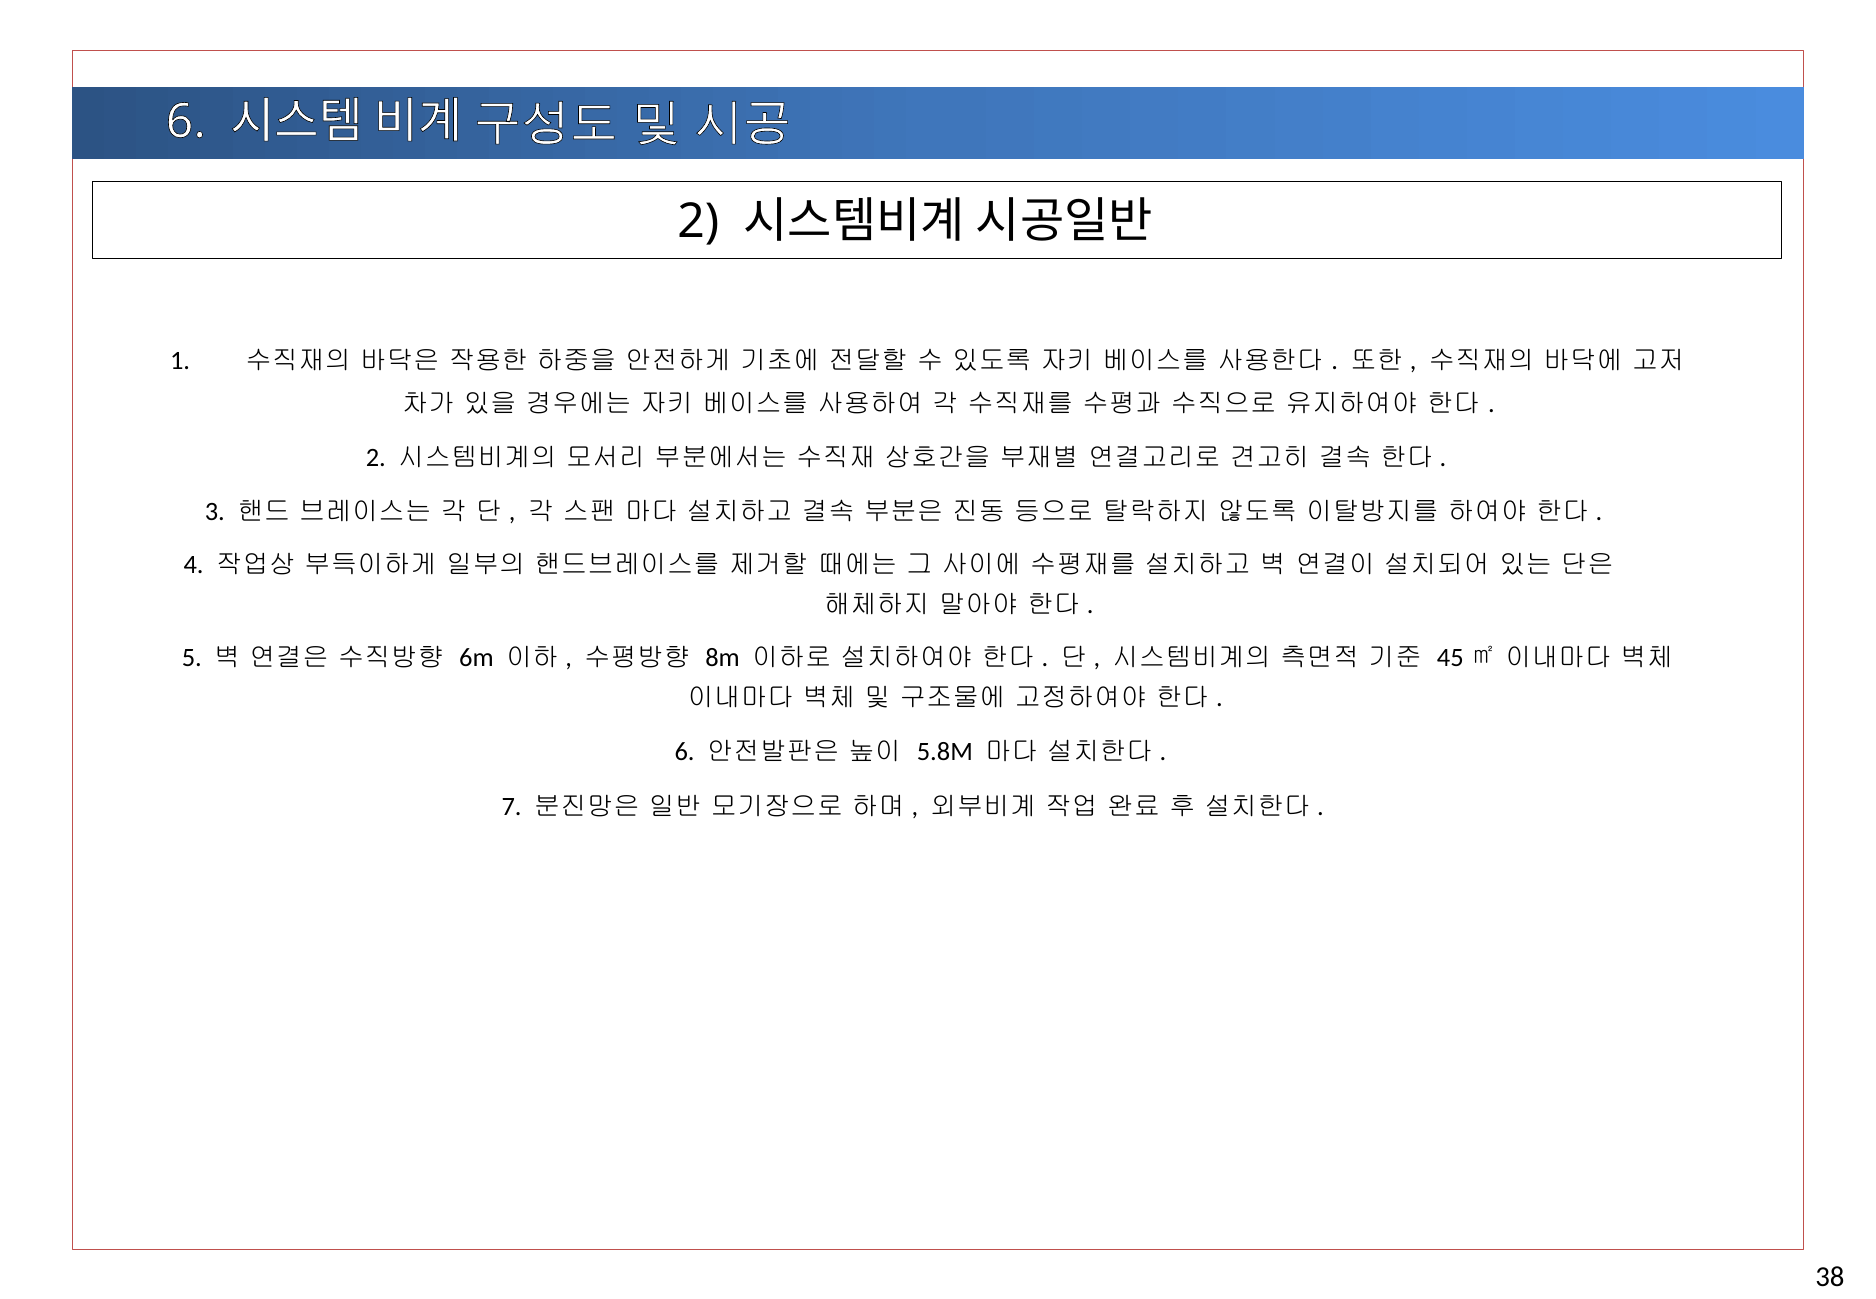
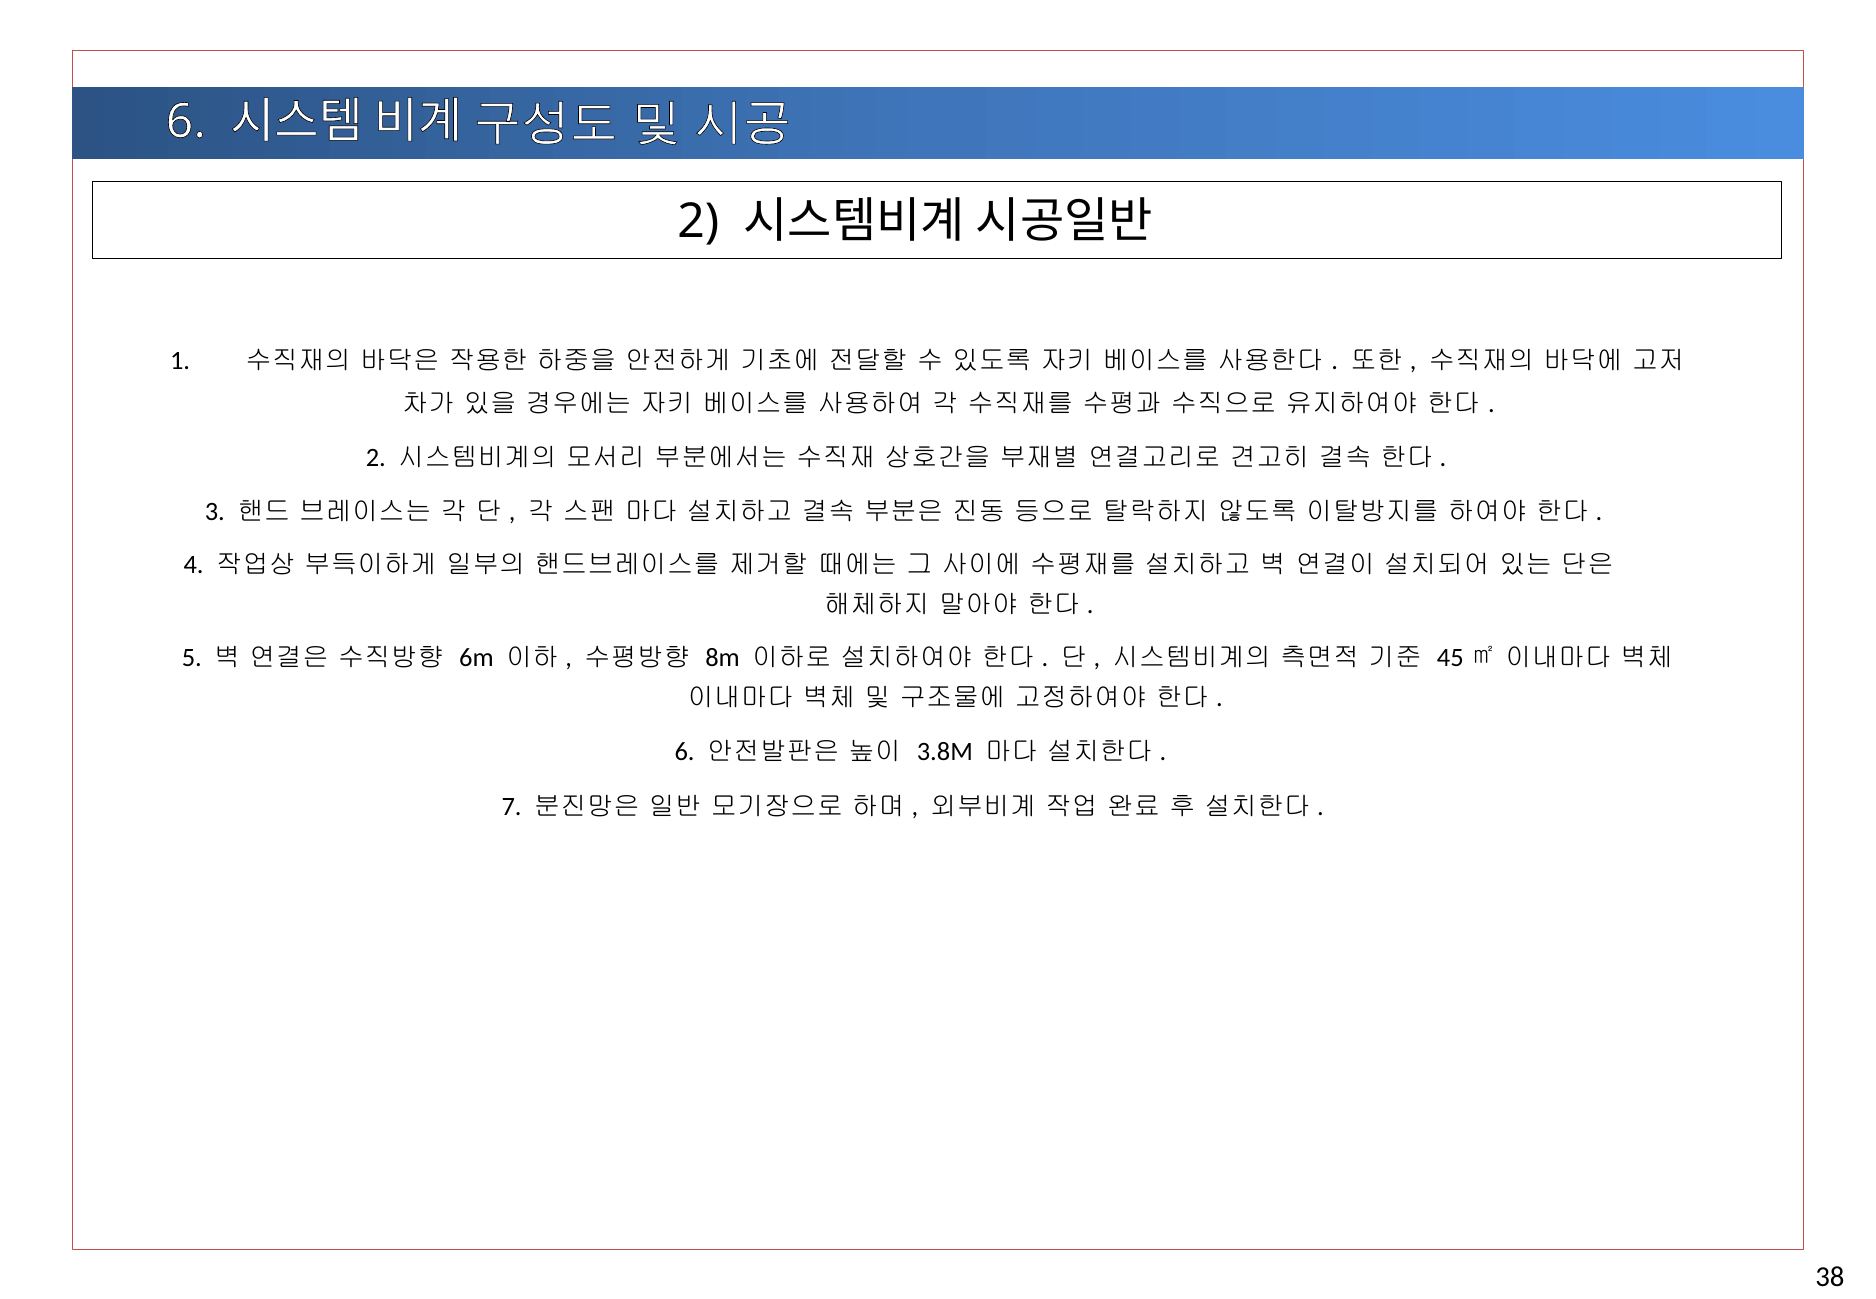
5.8M: 5.8M -> 3.8M
